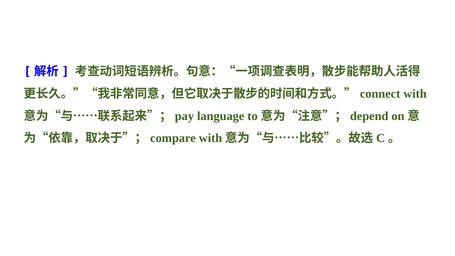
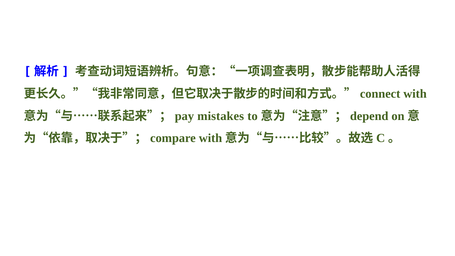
language: language -> mistakes
